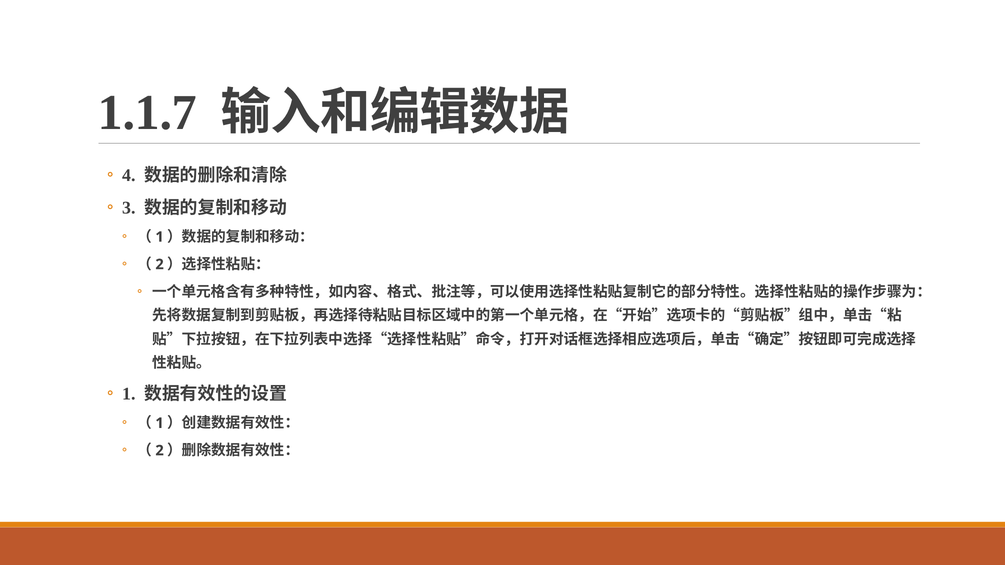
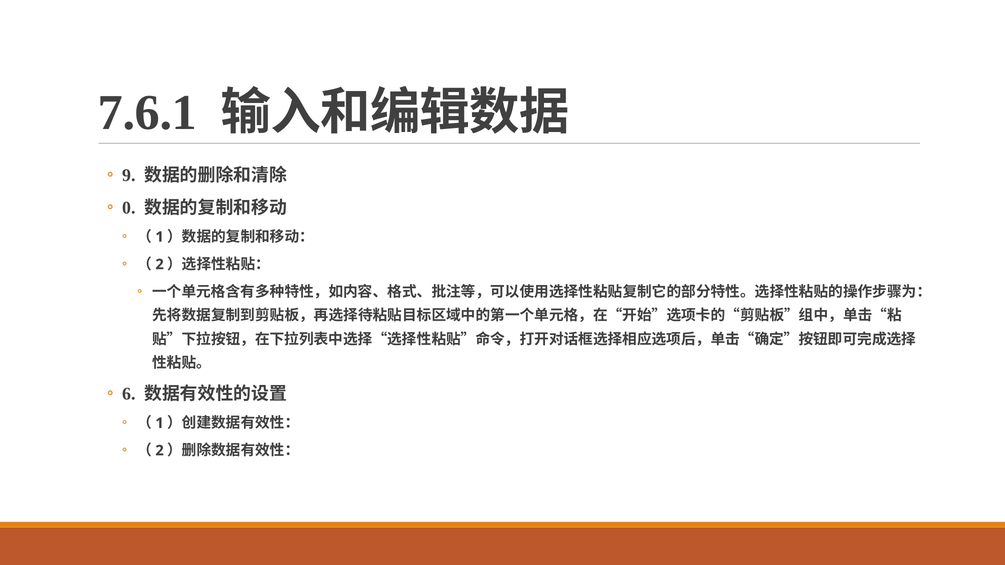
1.1.7: 1.1.7 -> 7.6.1
4: 4 -> 9
3: 3 -> 0
1 at (129, 394): 1 -> 6
